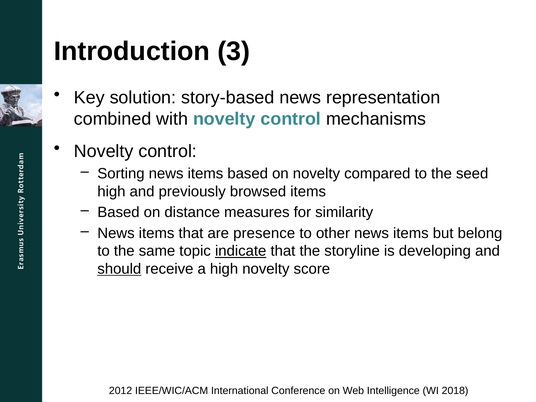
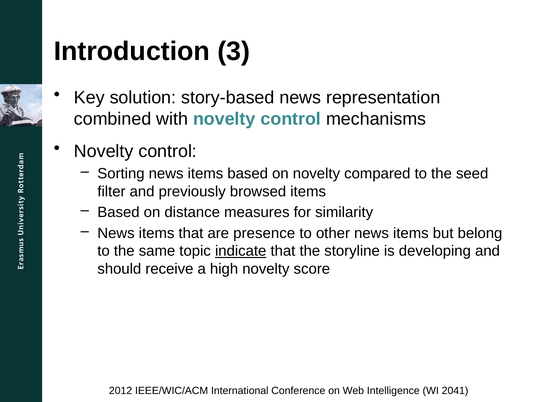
high at (111, 192): high -> filter
should underline: present -> none
2018: 2018 -> 2041
